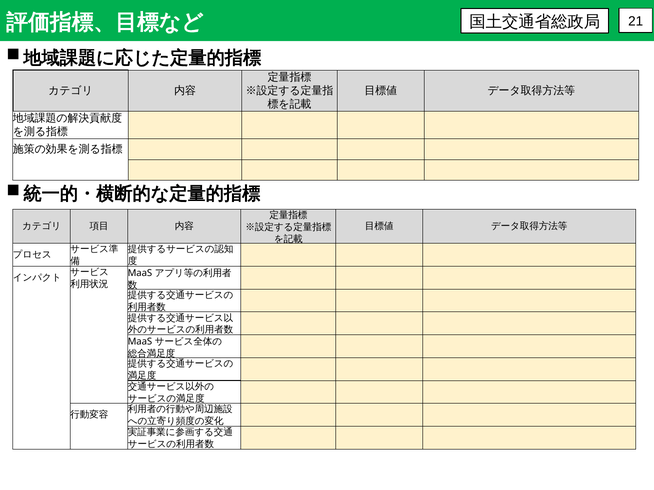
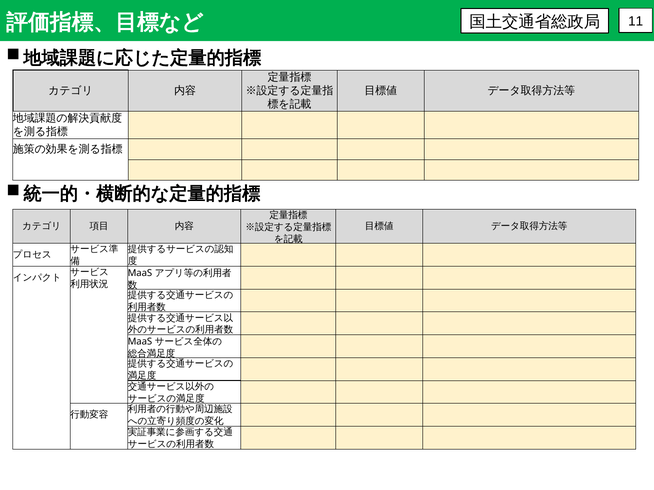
21: 21 -> 11
